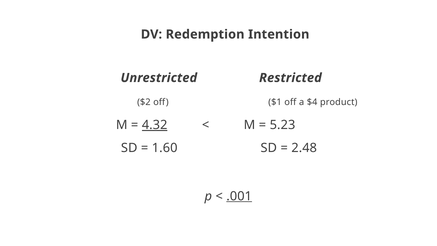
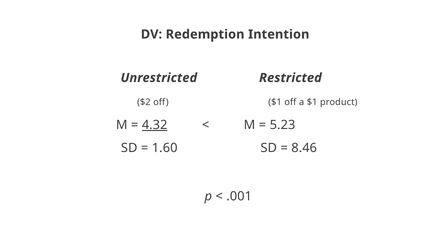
a $4: $4 -> $1
2.48: 2.48 -> 8.46
.001 underline: present -> none
